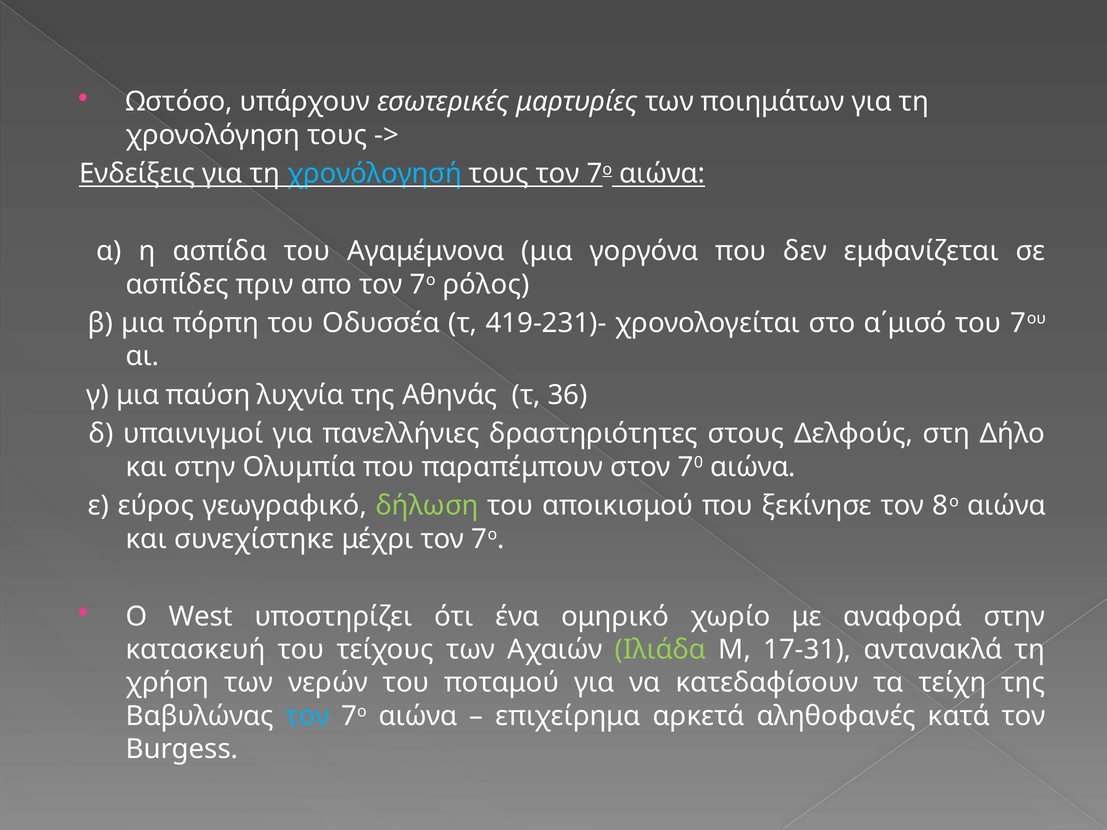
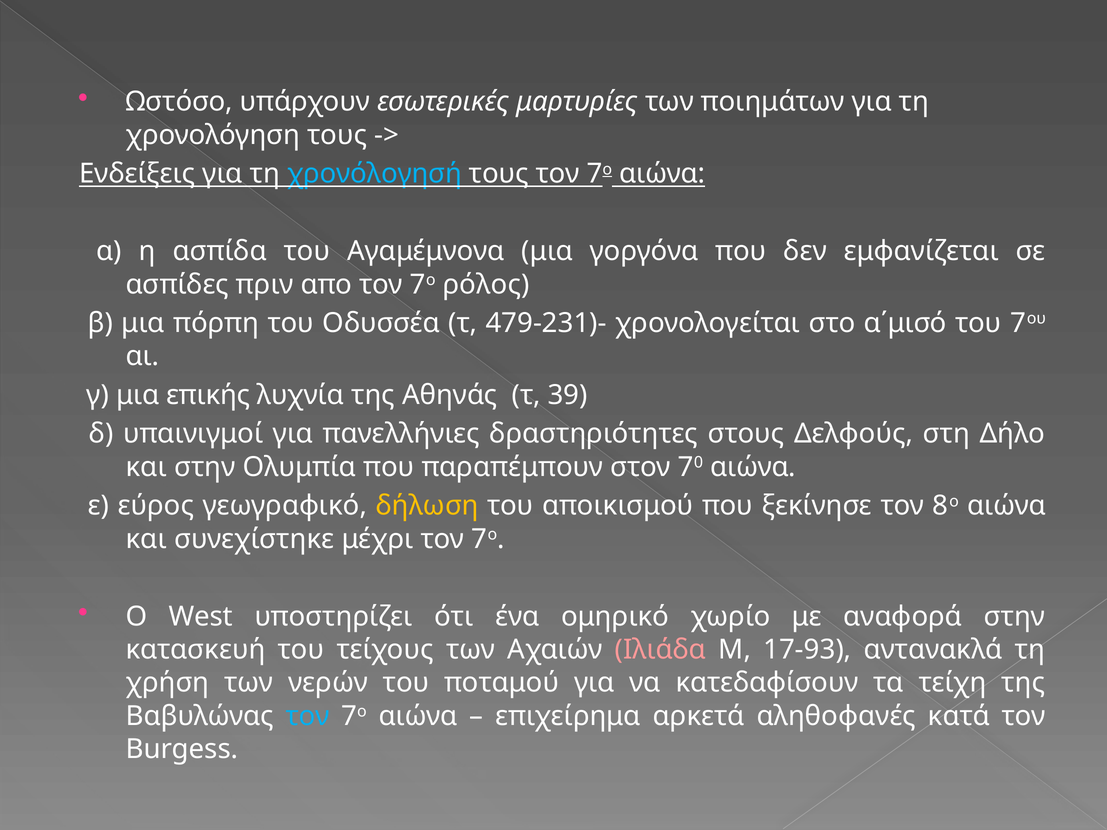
419-231)-: 419-231)- -> 479-231)-
παύση: παύση -> επικής
36: 36 -> 39
δήλωση colour: light green -> yellow
Ιλιάδα colour: light green -> pink
17-31: 17-31 -> 17-93
